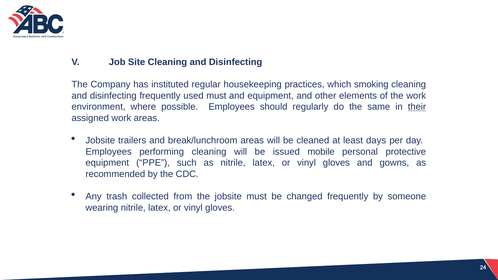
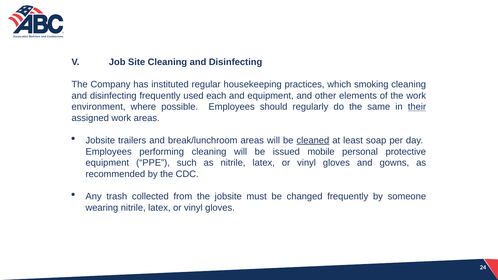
used must: must -> each
cleaned underline: none -> present
days: days -> soap
